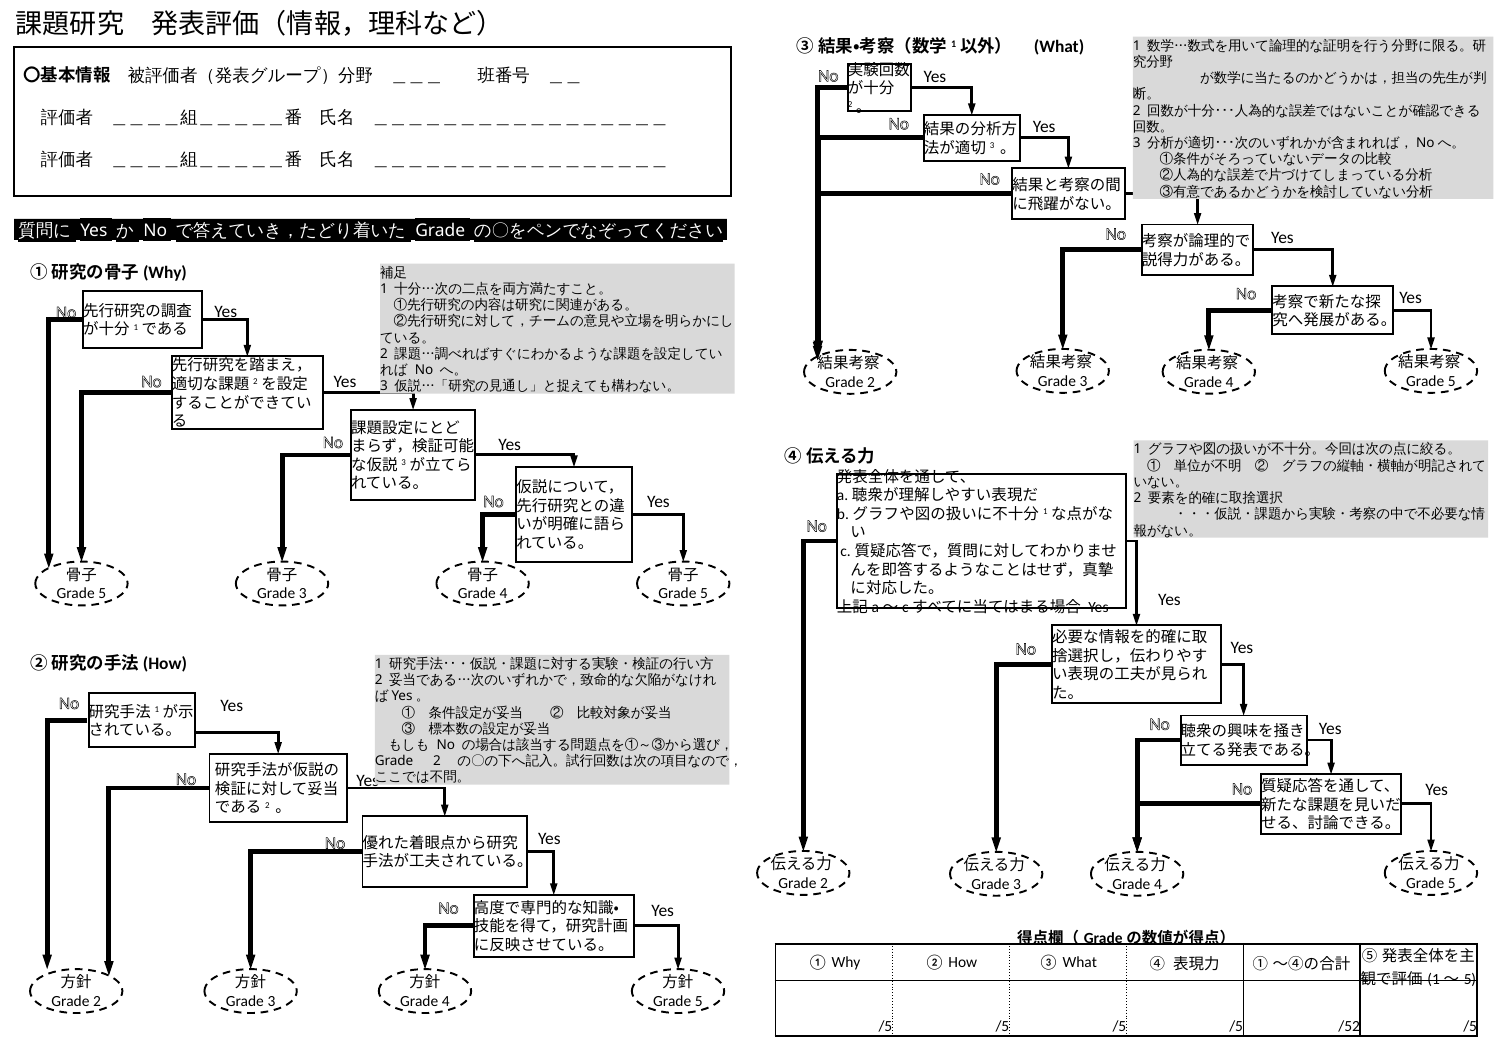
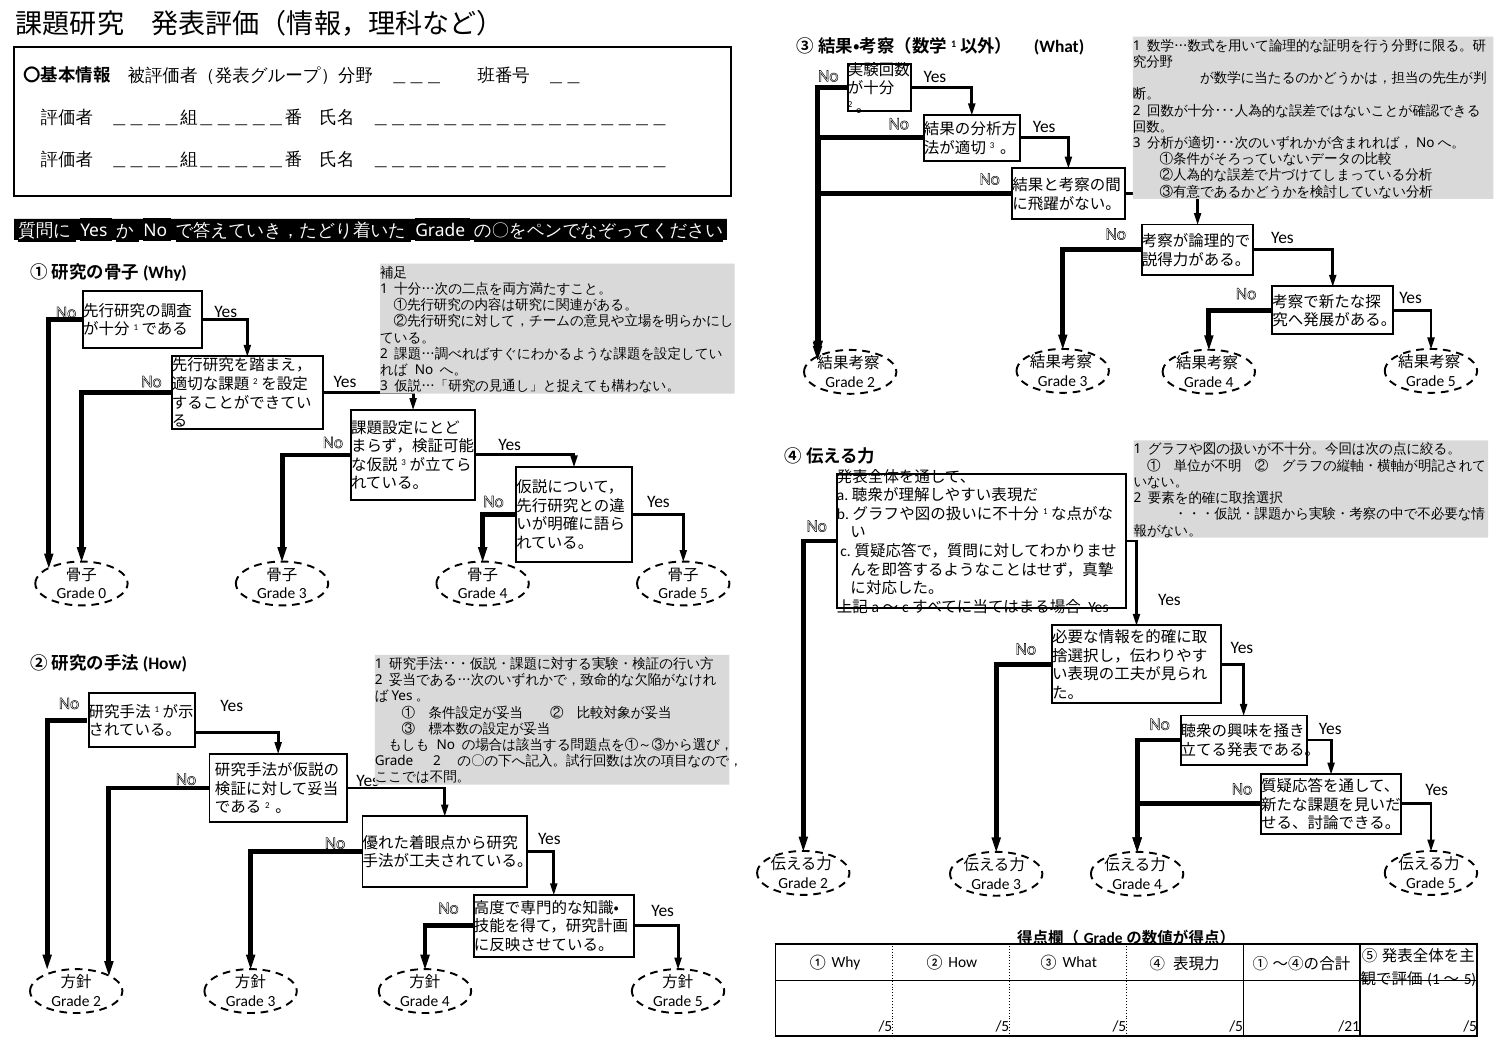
5 at (102, 594): 5 -> 0
/52: /52 -> /21
